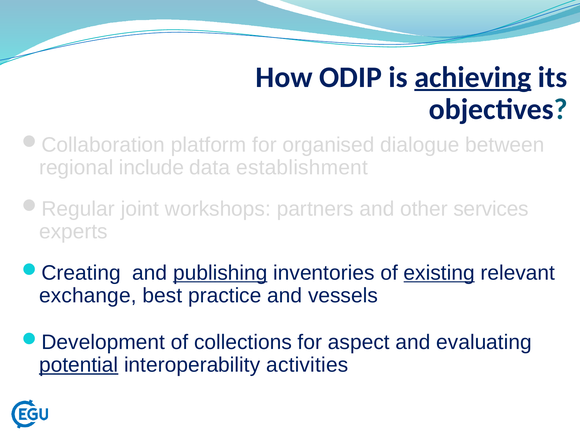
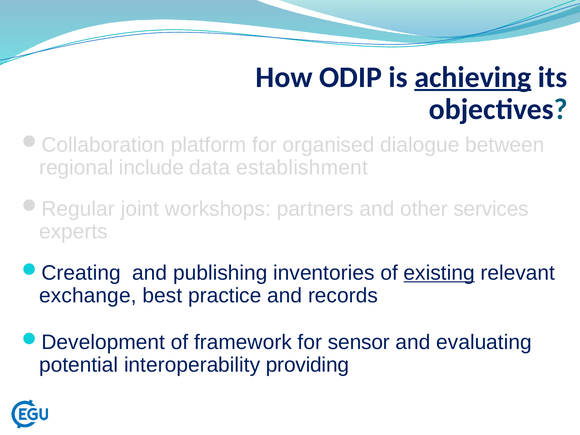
publishing underline: present -> none
vessels: vessels -> records
collections: collections -> framework
aspect: aspect -> sensor
potential underline: present -> none
activities: activities -> providing
